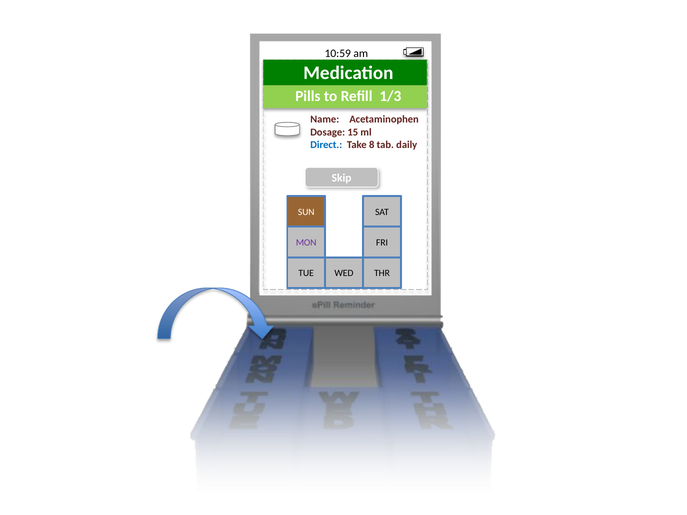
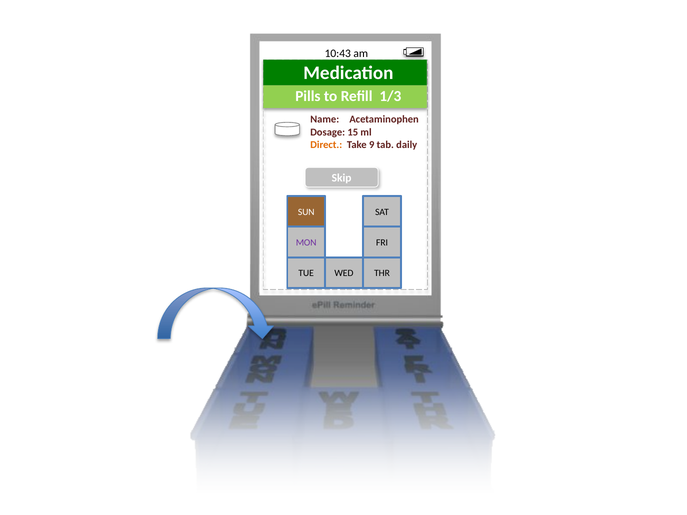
10:59: 10:59 -> 10:43
Direct colour: blue -> orange
8: 8 -> 9
